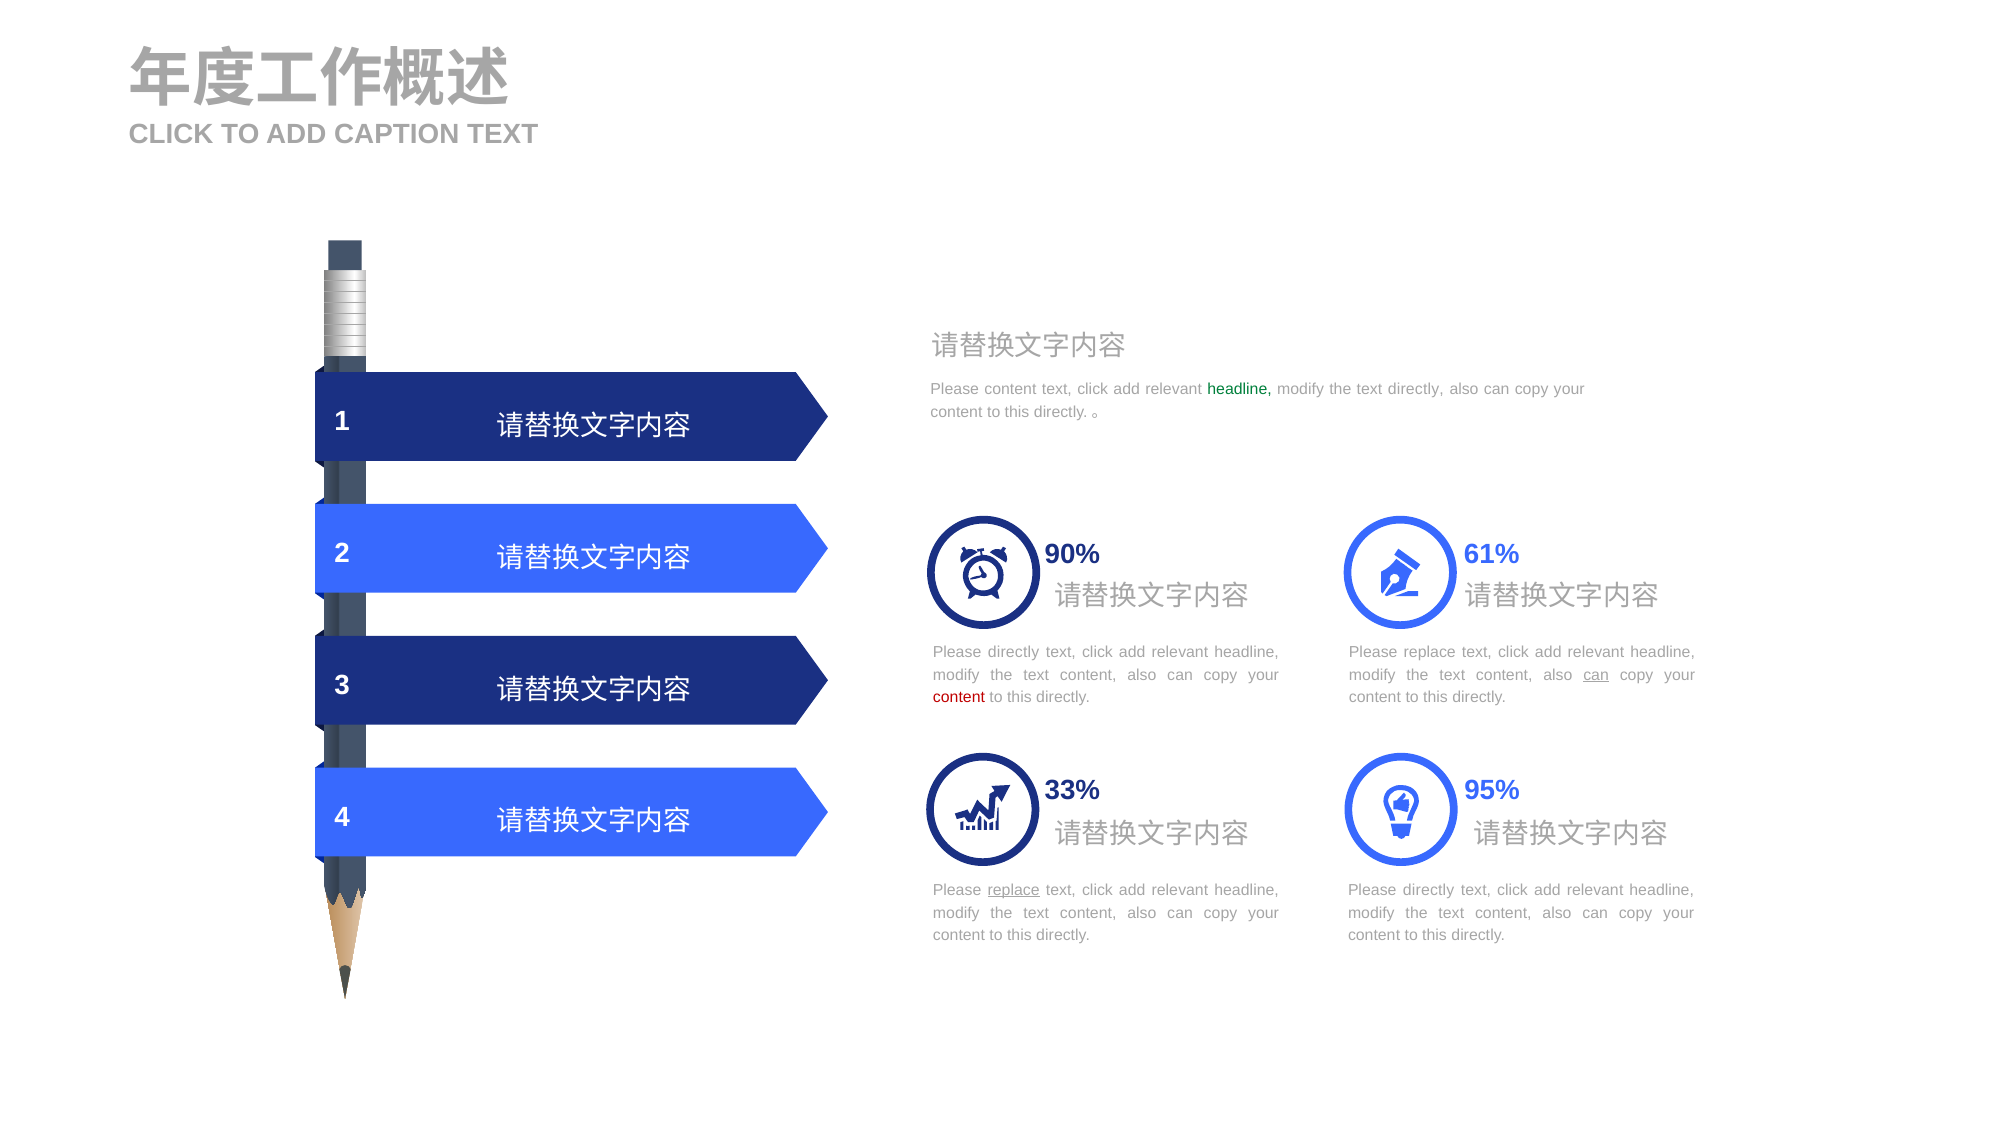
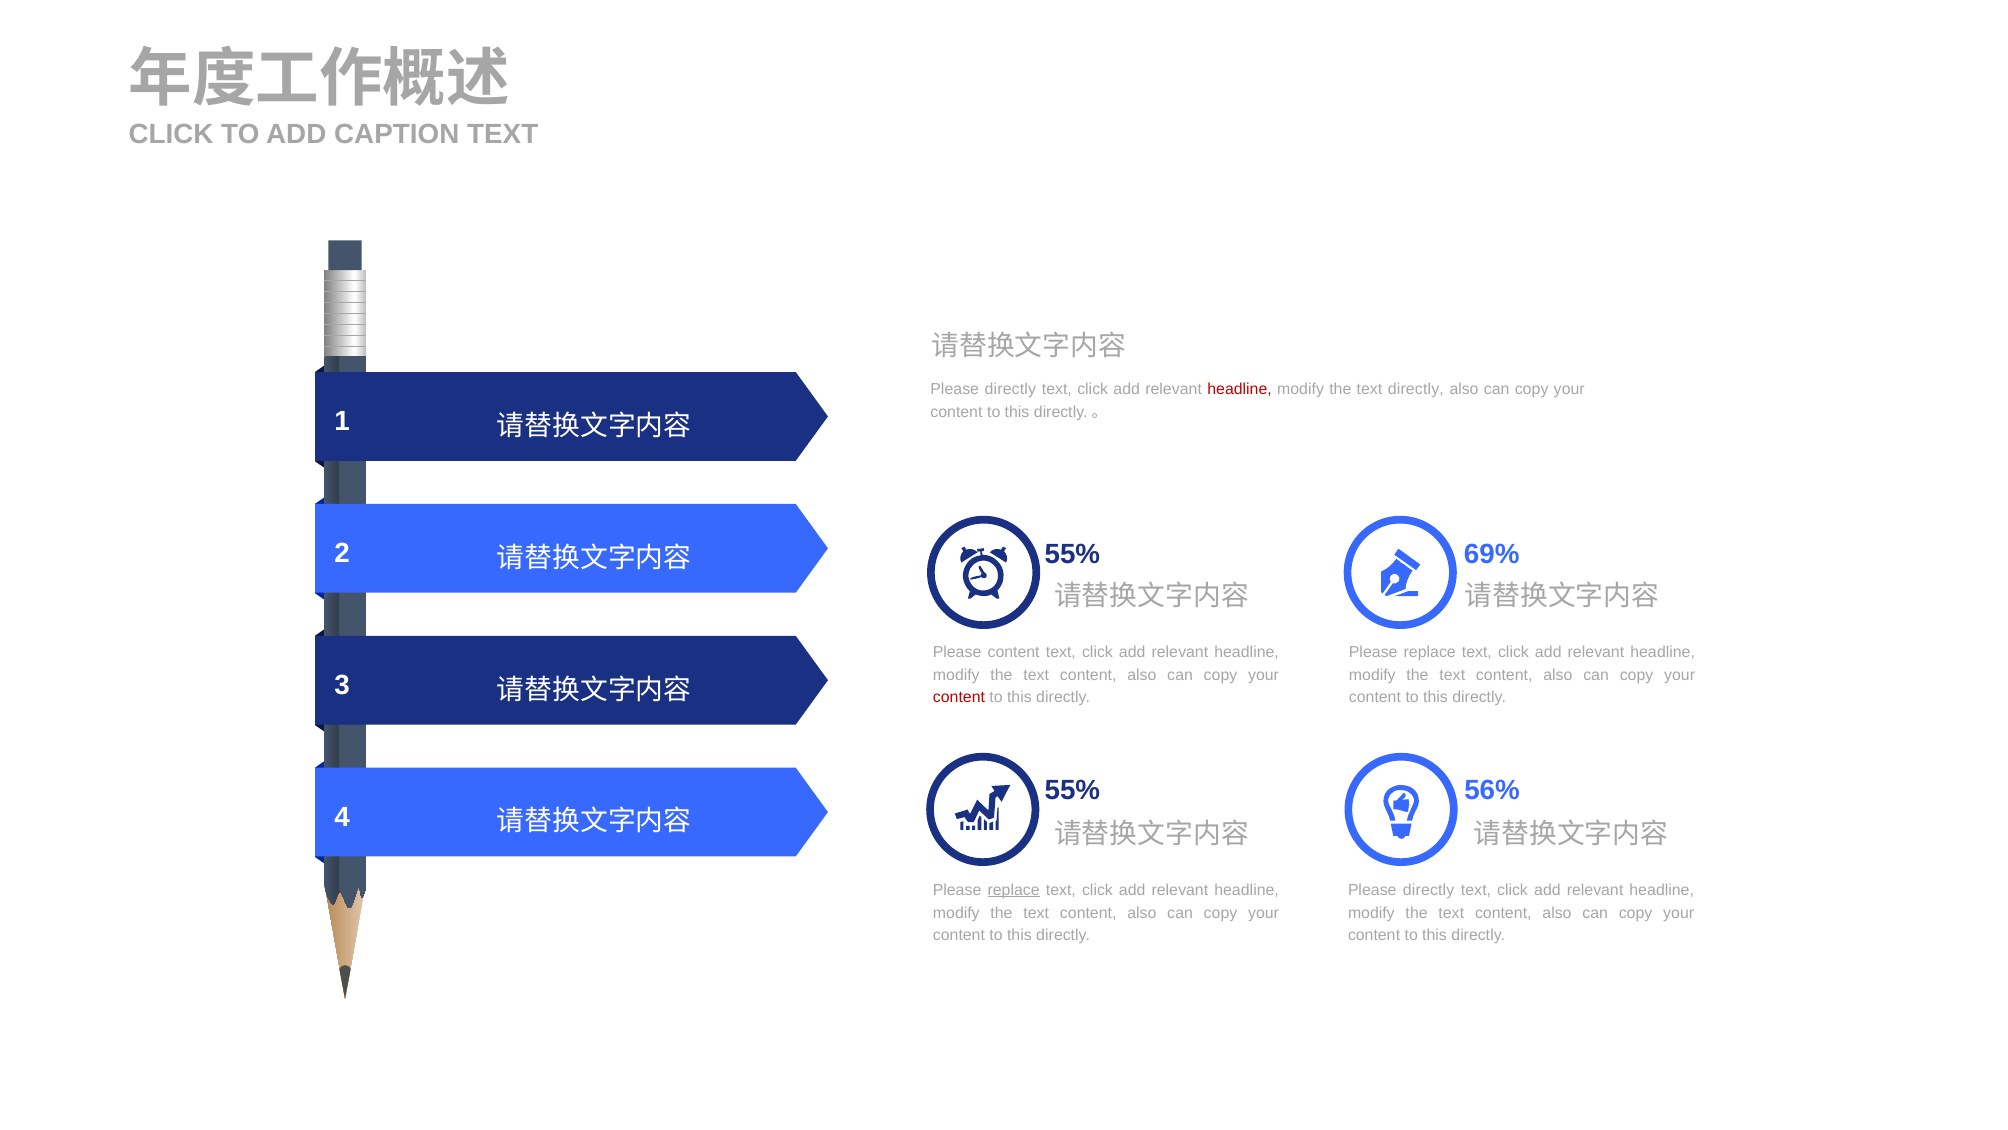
content at (1010, 389): content -> directly
headline at (1240, 389) colour: green -> red
90% at (1072, 554): 90% -> 55%
61%: 61% -> 69%
directly at (1014, 652): directly -> content
can at (1596, 675) underline: present -> none
33% at (1072, 790): 33% -> 55%
95%: 95% -> 56%
